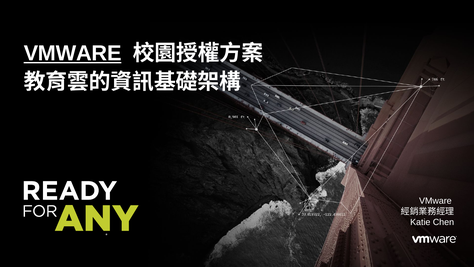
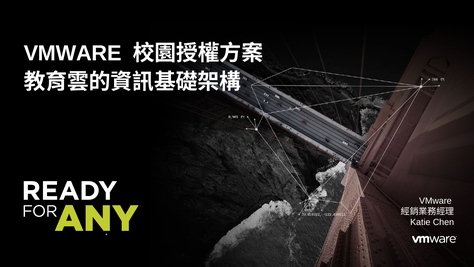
VMWARE at (73, 53) underline: present -> none
